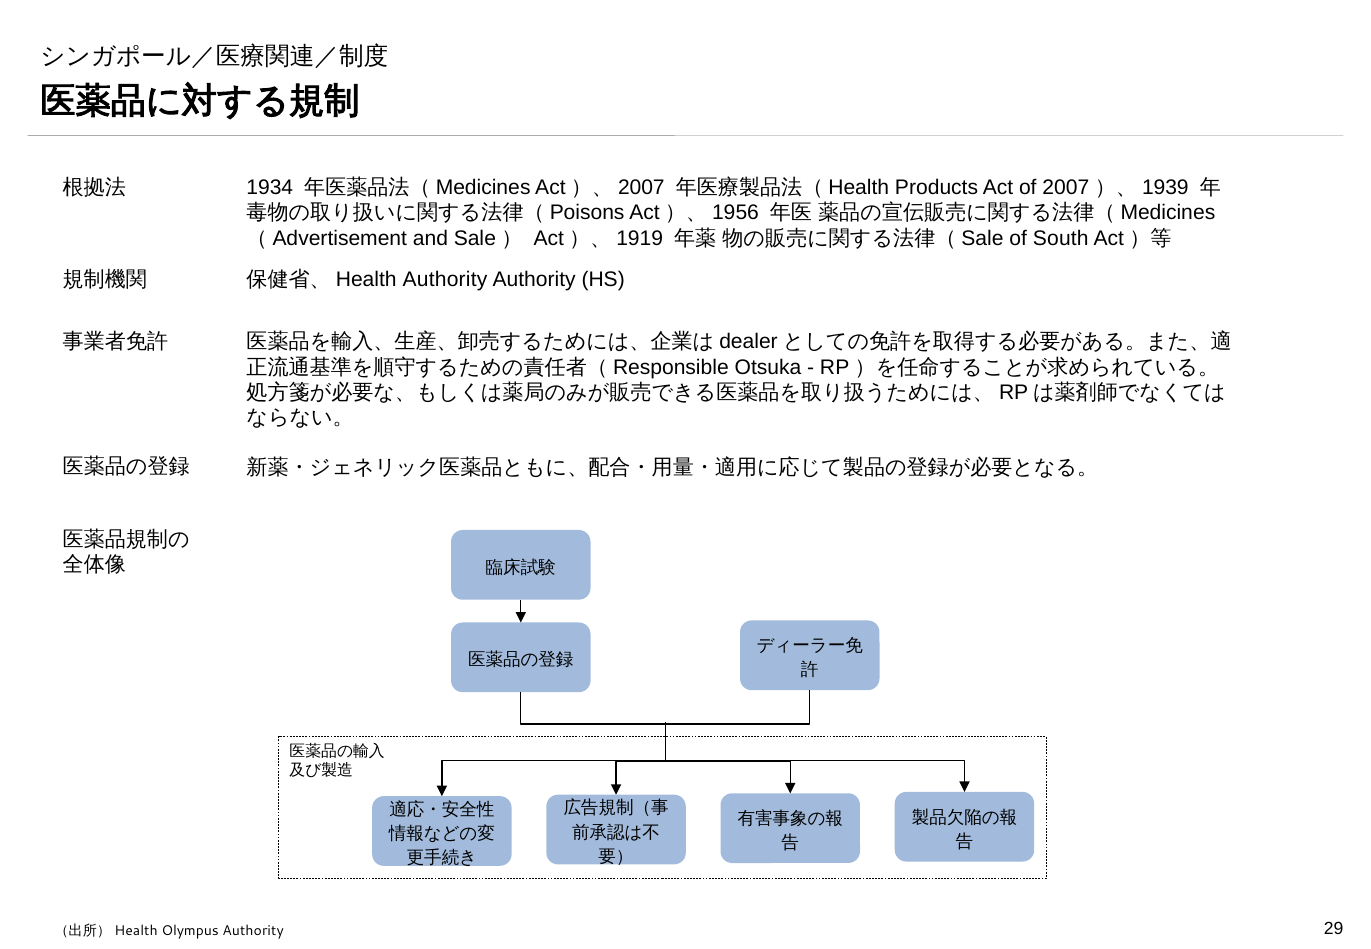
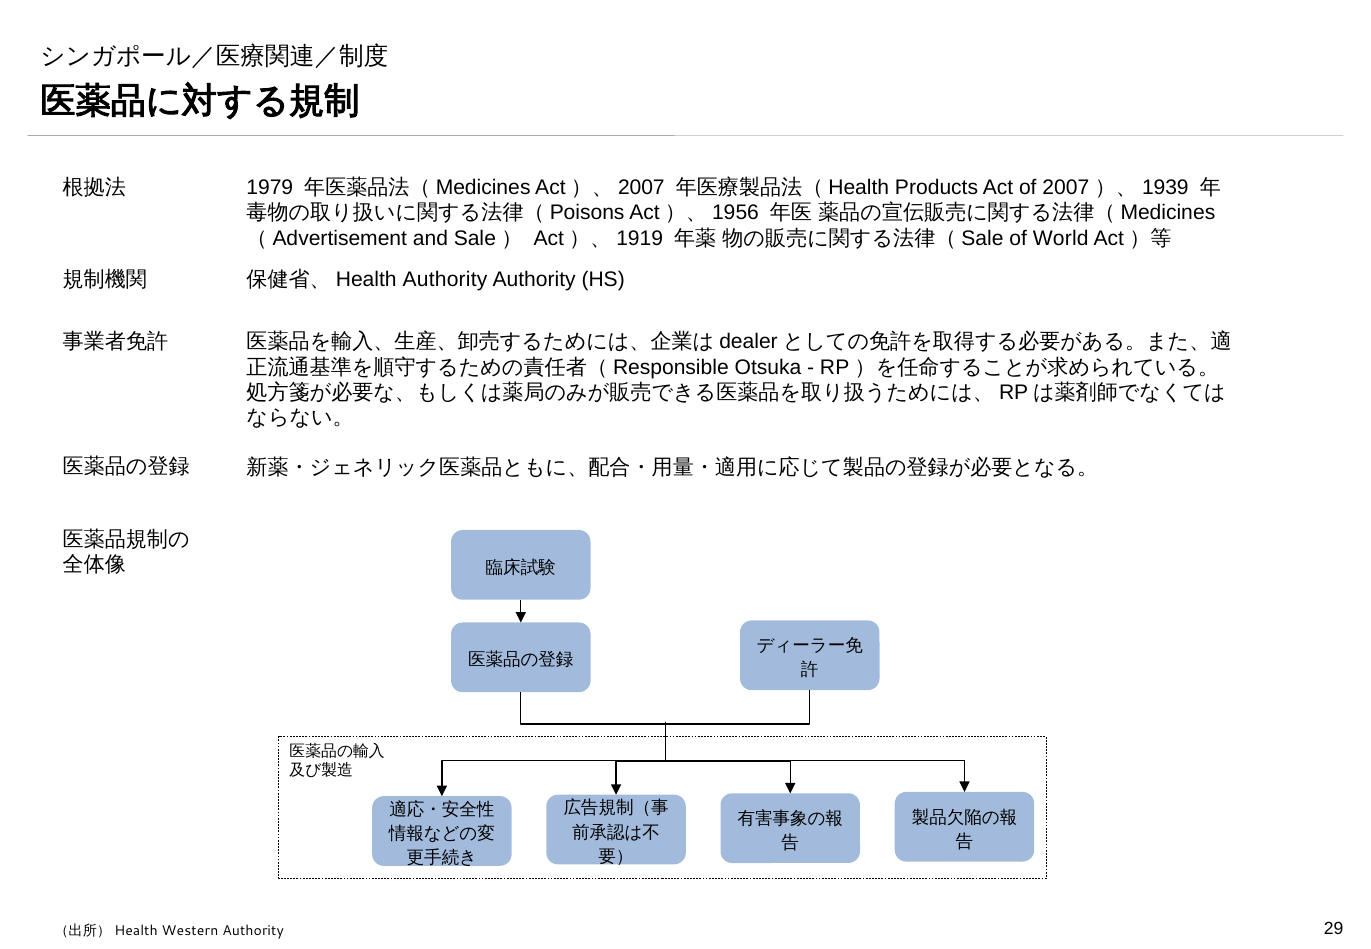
1934: 1934 -> 1979
South: South -> World
Olympus: Olympus -> Western
